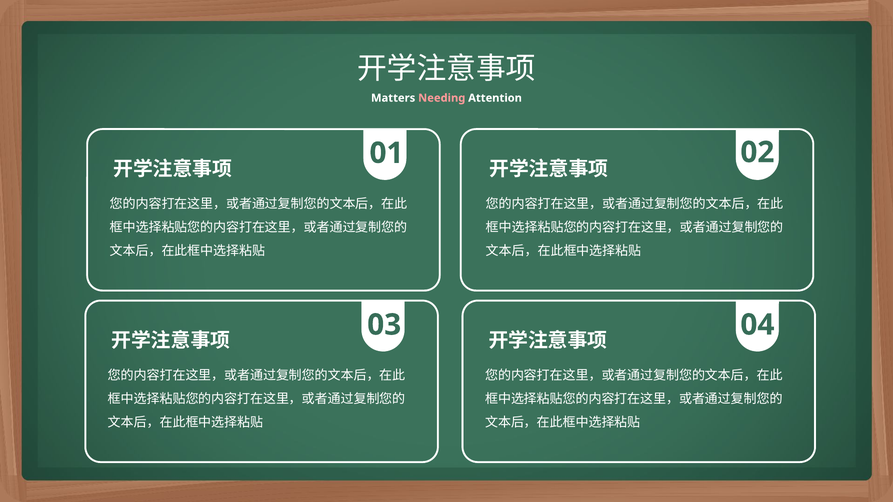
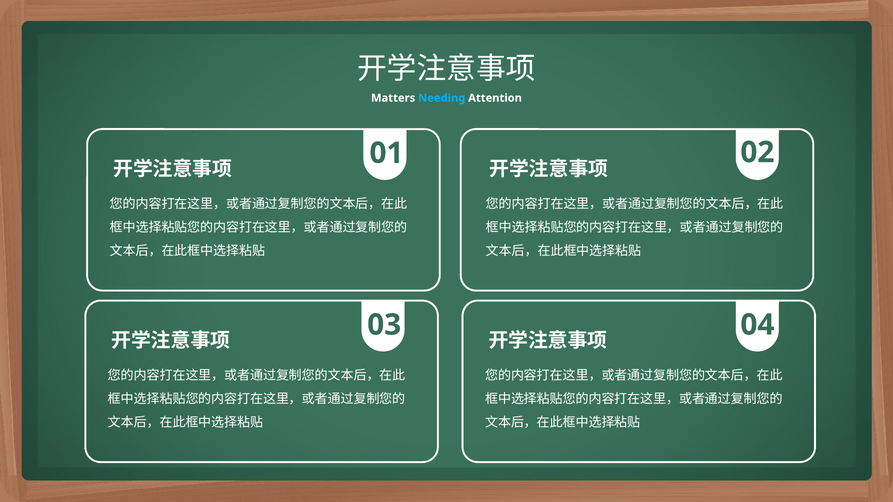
Needing colour: pink -> light blue
